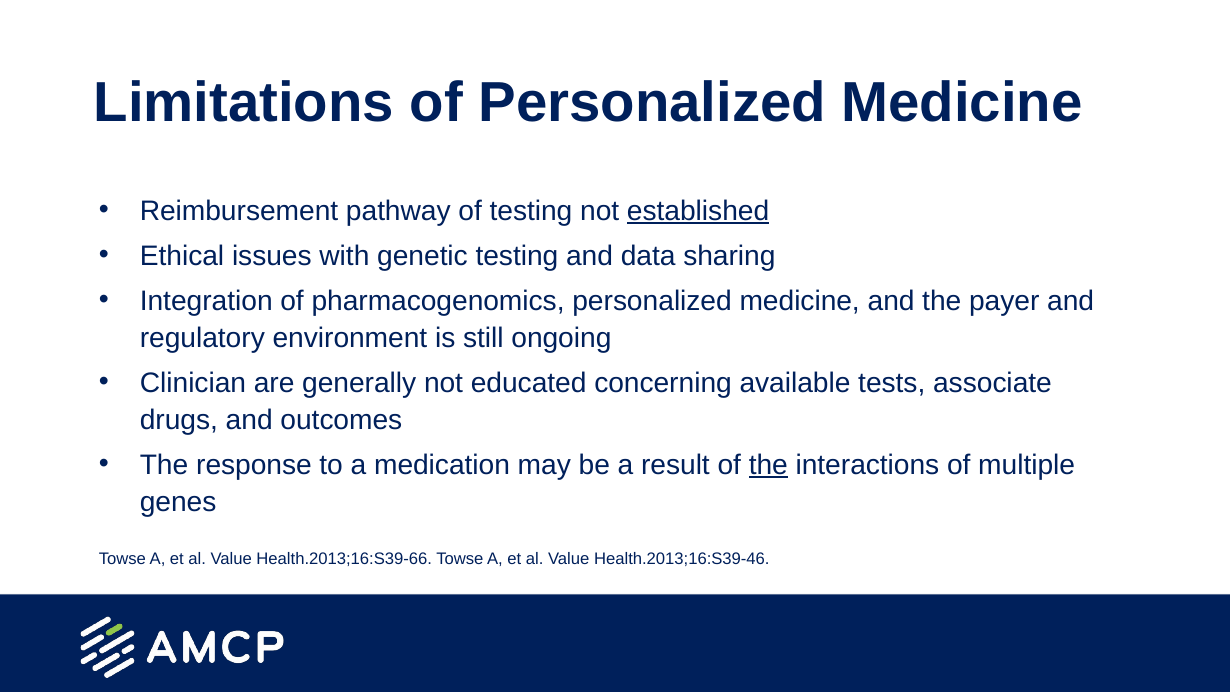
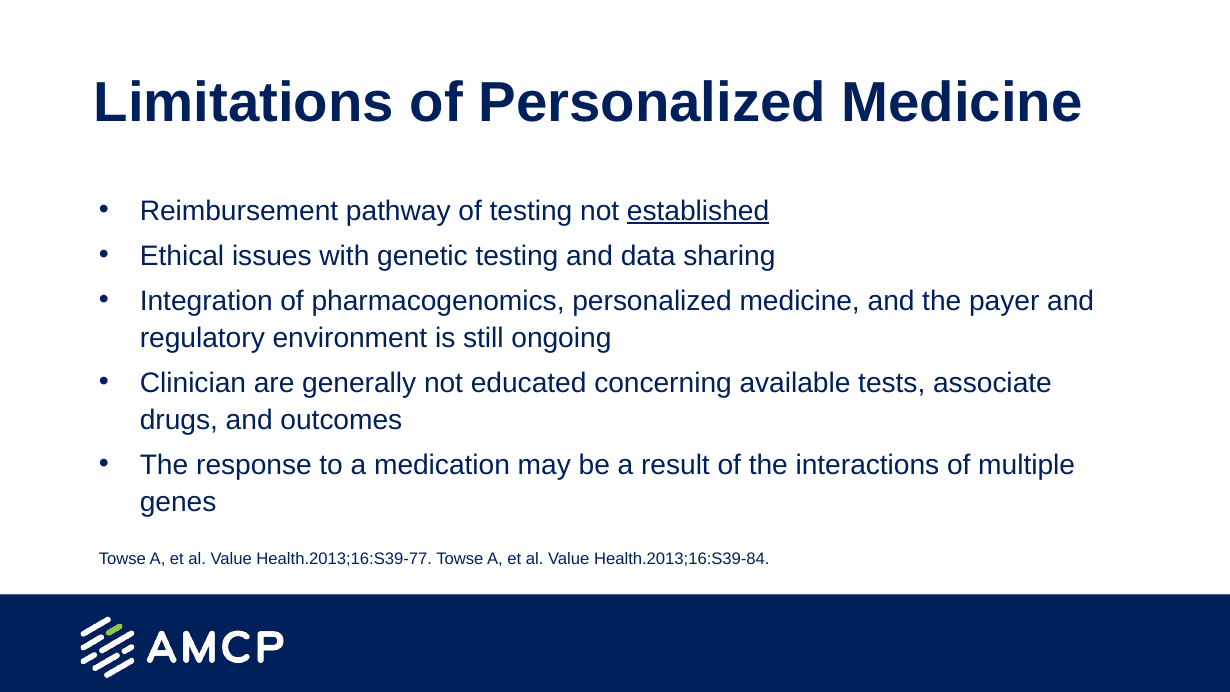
the at (768, 465) underline: present -> none
Health.2013;16:S39-66: Health.2013;16:S39-66 -> Health.2013;16:S39-77
Health.2013;16:S39-46: Health.2013;16:S39-46 -> Health.2013;16:S39-84
